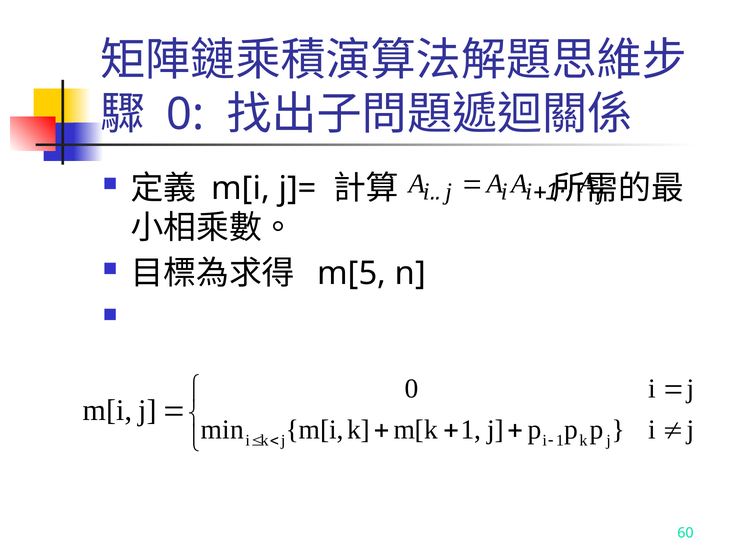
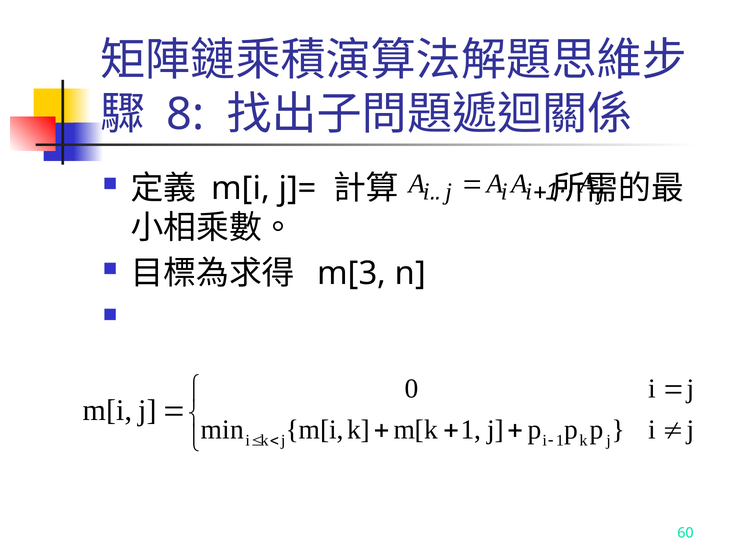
0 at (185, 114): 0 -> 8
m[5: m[5 -> m[3
